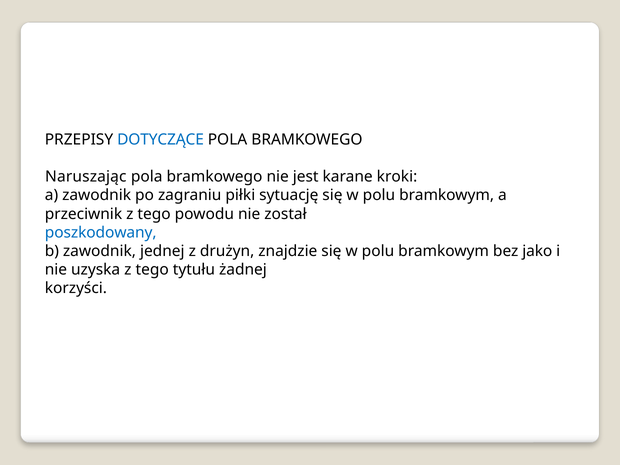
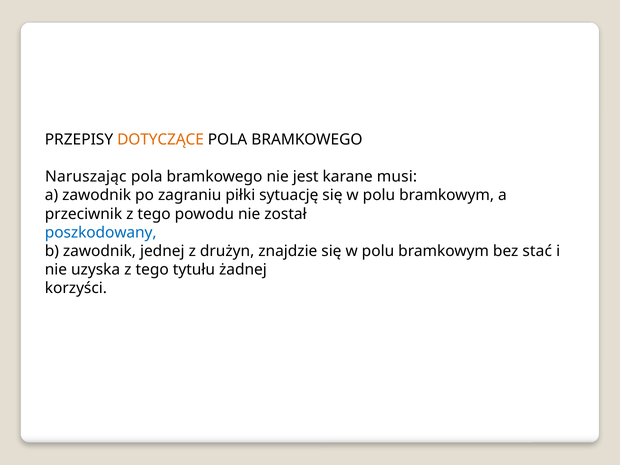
DOTYCZĄCE colour: blue -> orange
kroki: kroki -> musi
jako: jako -> stać
